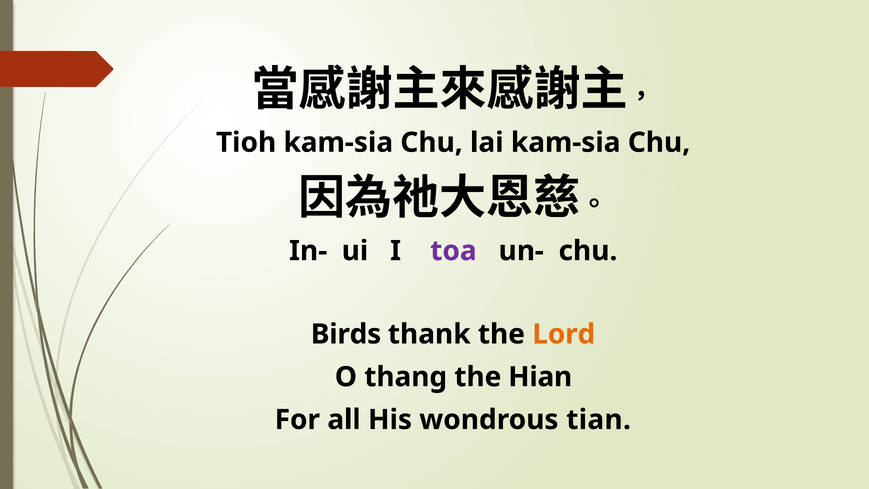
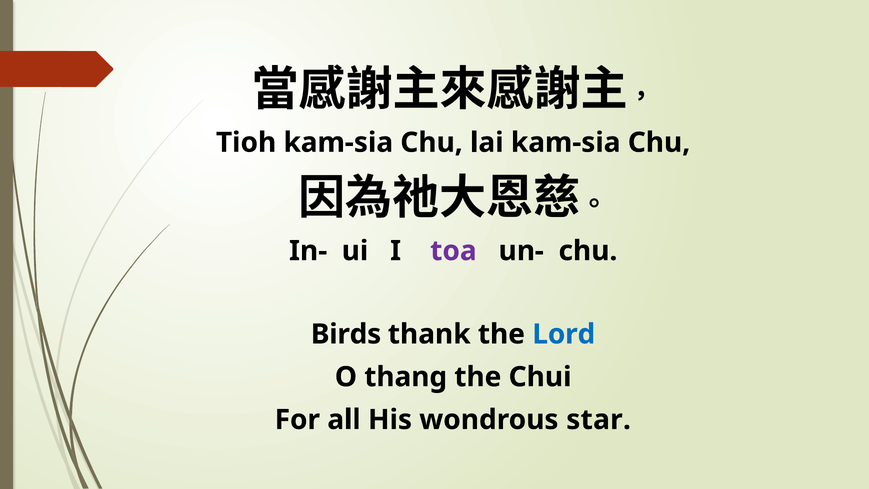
Lord colour: orange -> blue
Hian: Hian -> Chui
tian: tian -> star
